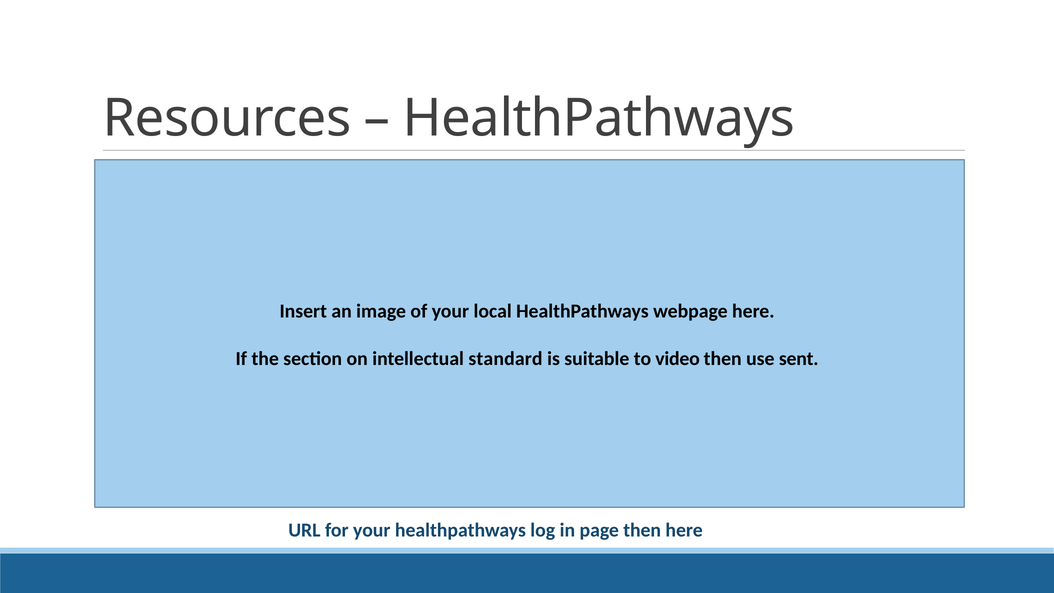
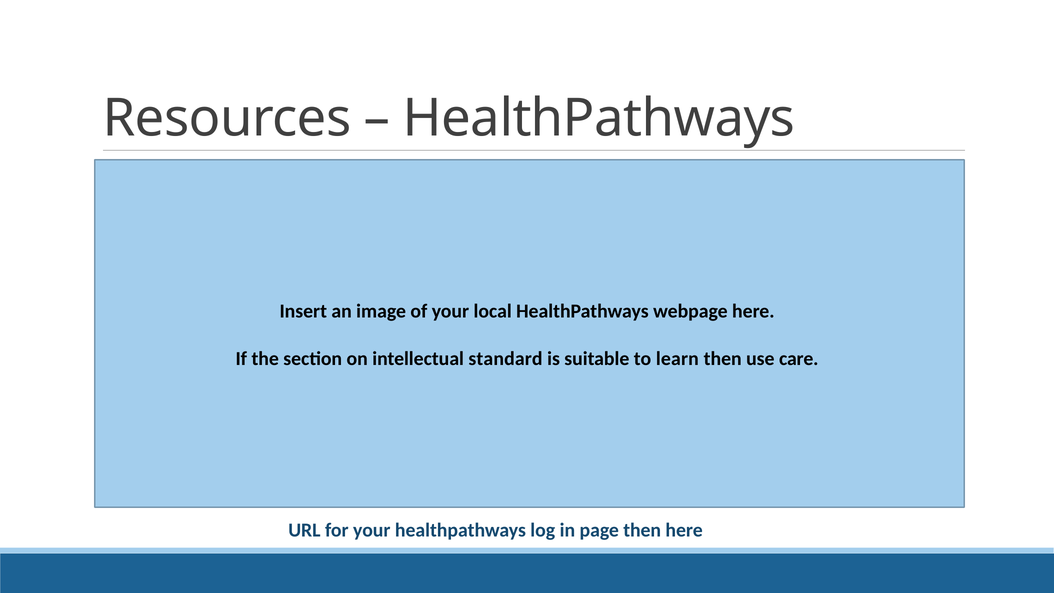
video: video -> learn
sent: sent -> care
